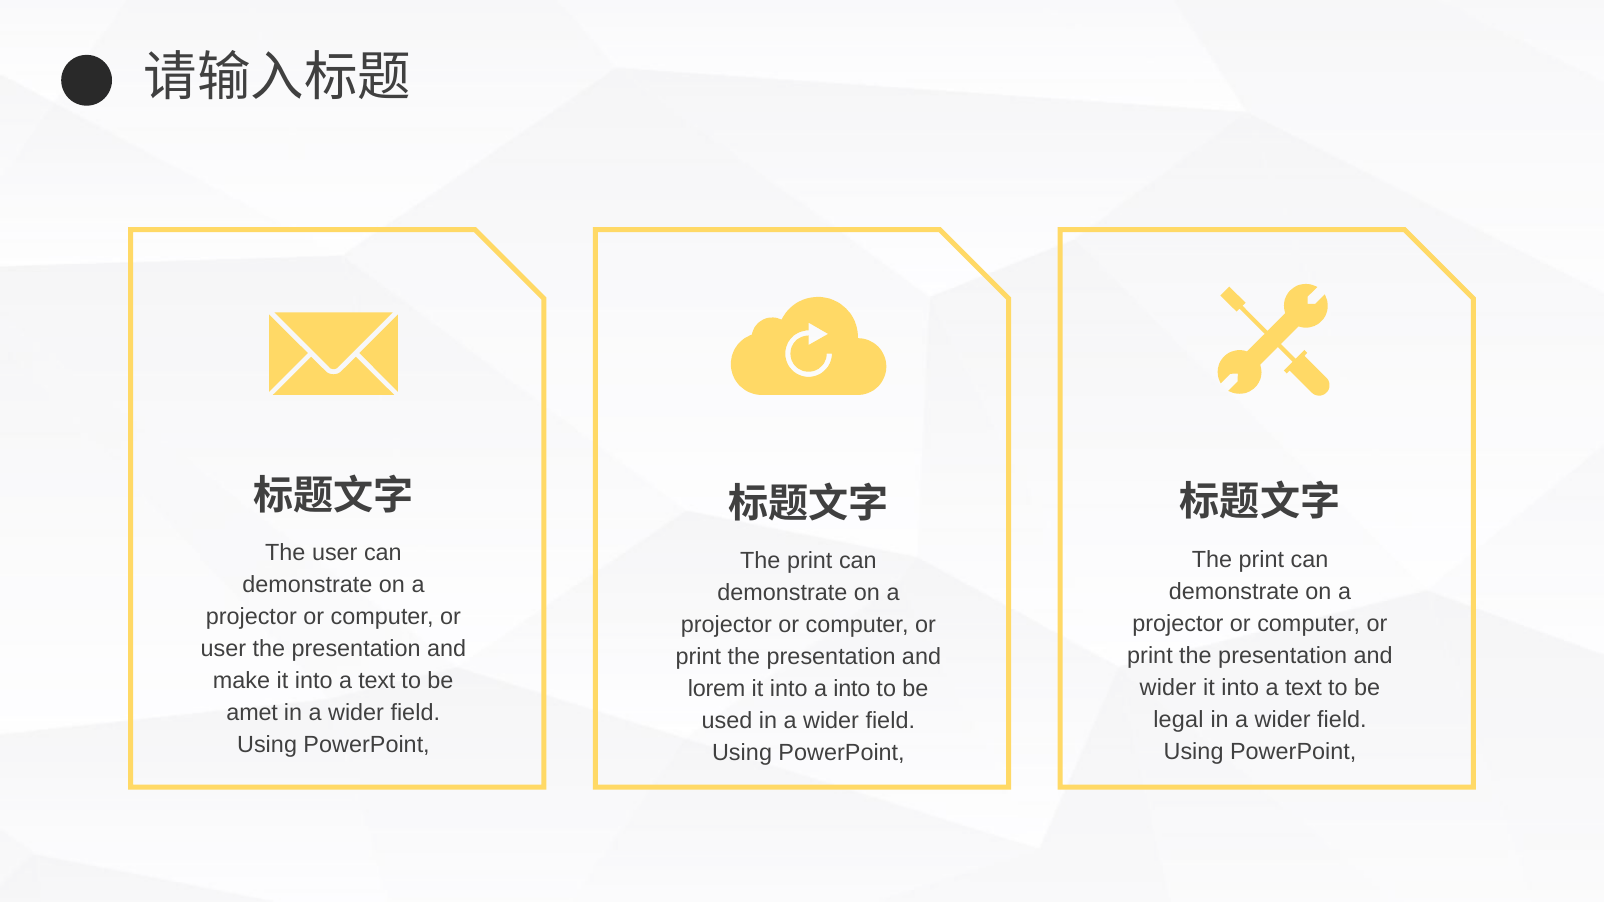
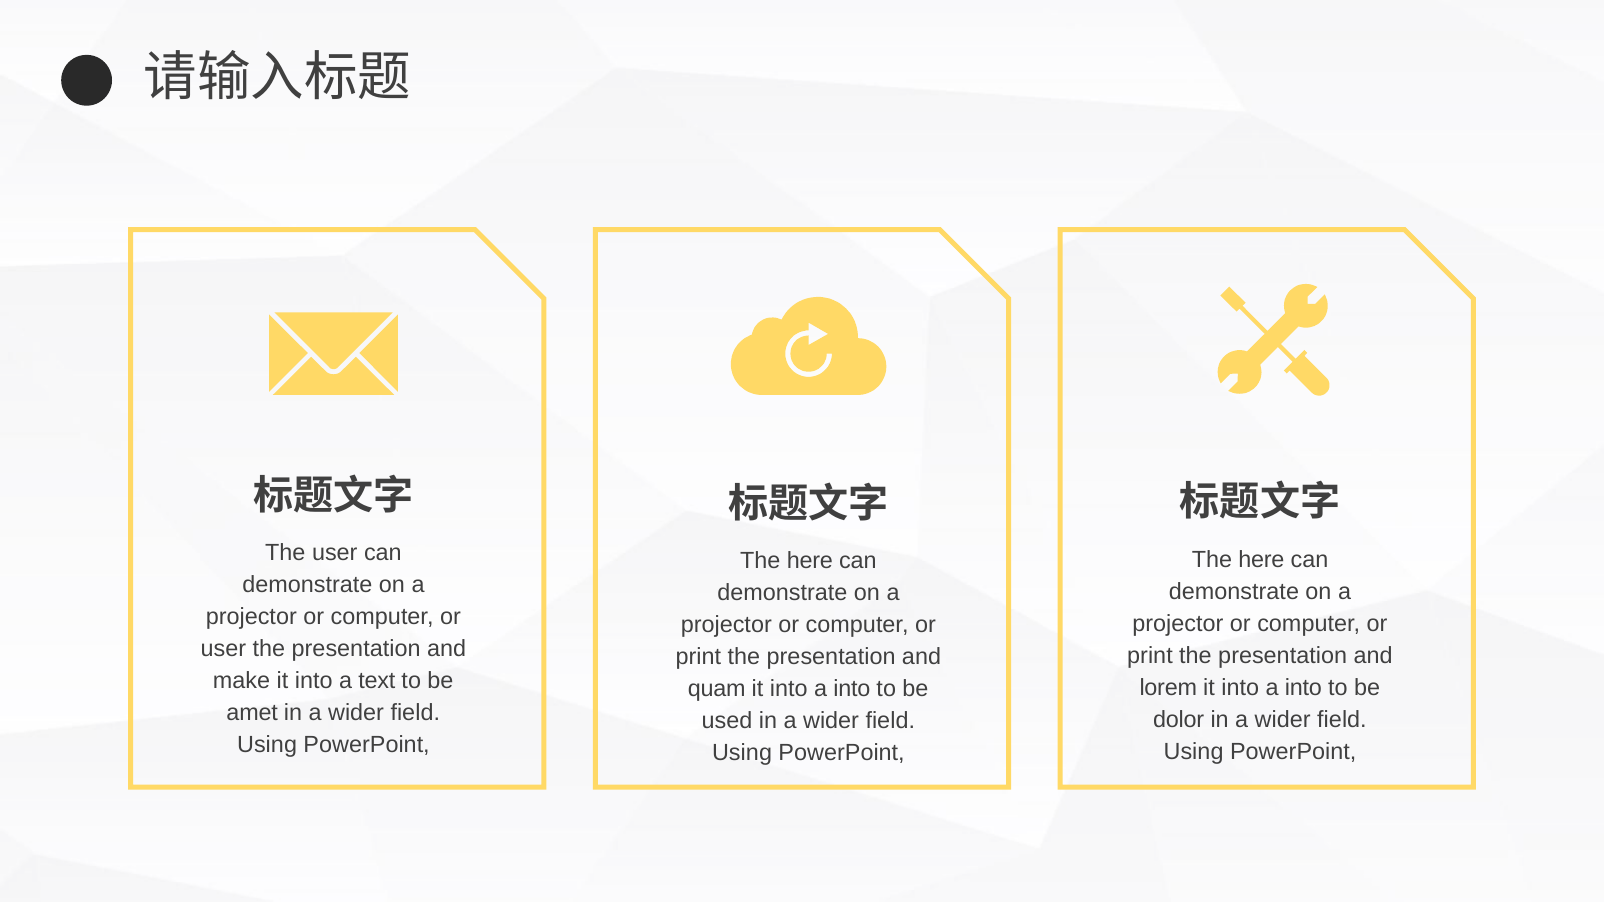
print at (1261, 560): print -> here
print at (810, 561): print -> here
wider at (1168, 688): wider -> lorem
text at (1303, 688): text -> into
lorem: lorem -> quam
legal: legal -> dolor
